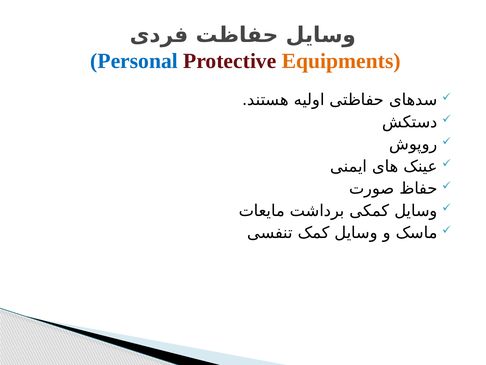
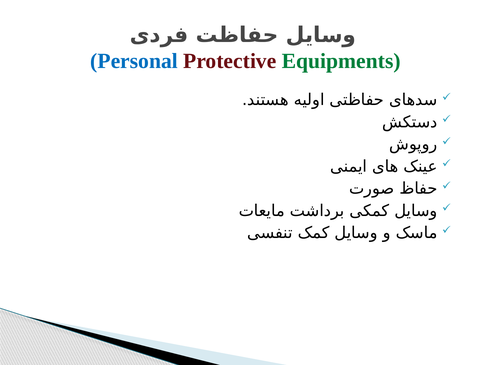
Equipments colour: orange -> green
